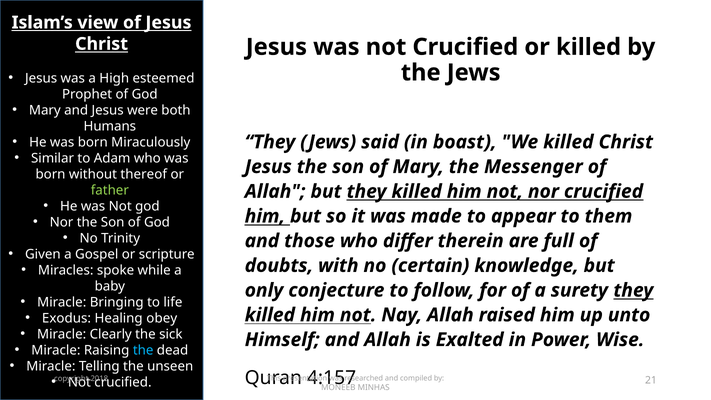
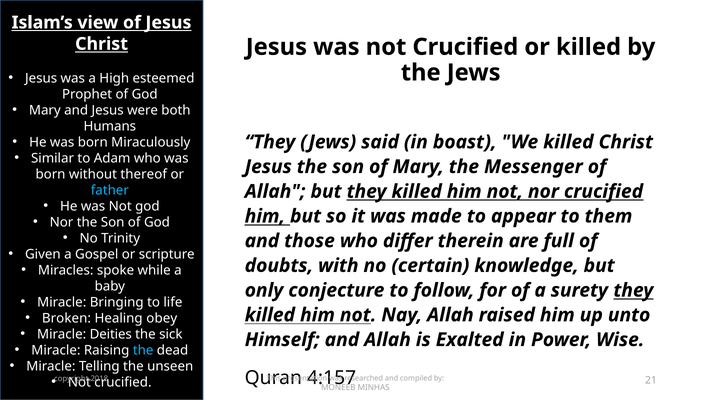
father colour: light green -> light blue
Exodus: Exodus -> Broken
Clearly: Clearly -> Deities
